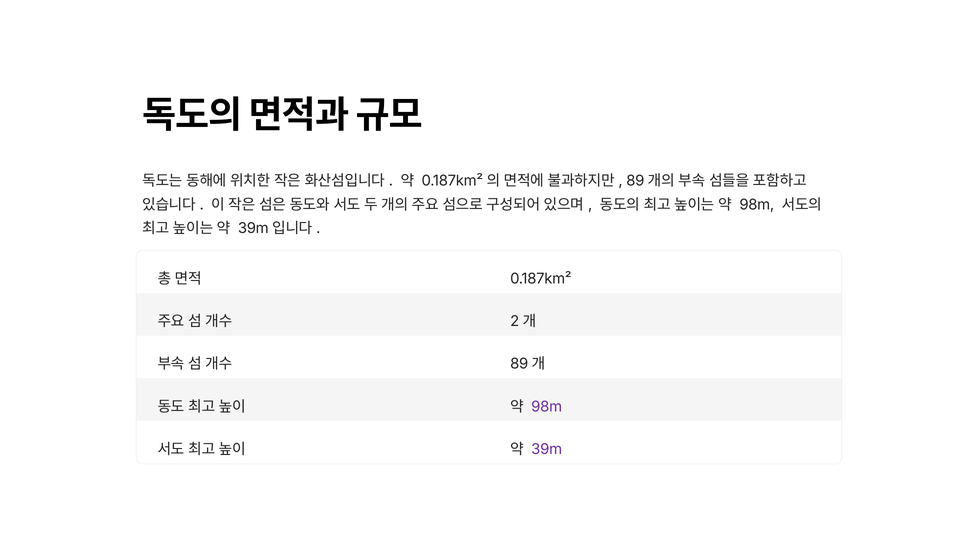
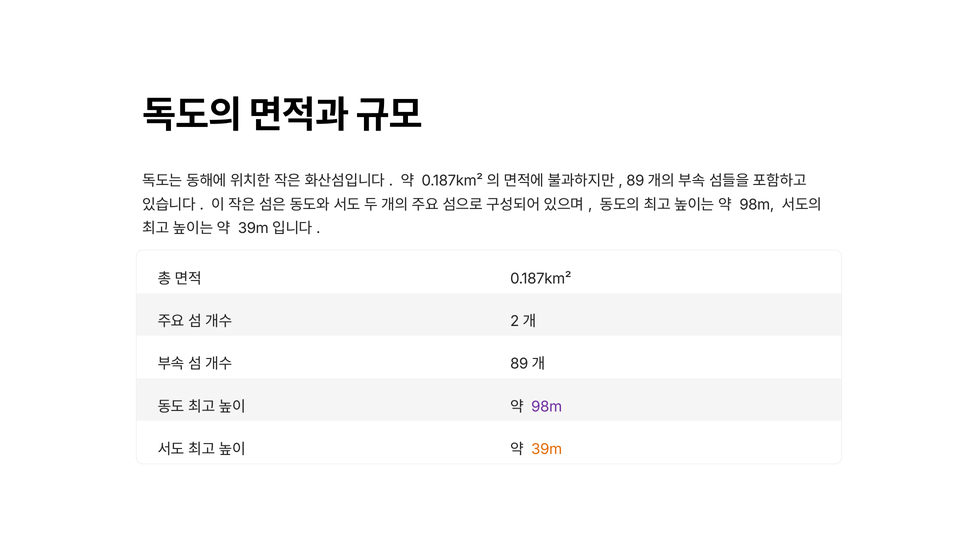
39m colour: purple -> orange
